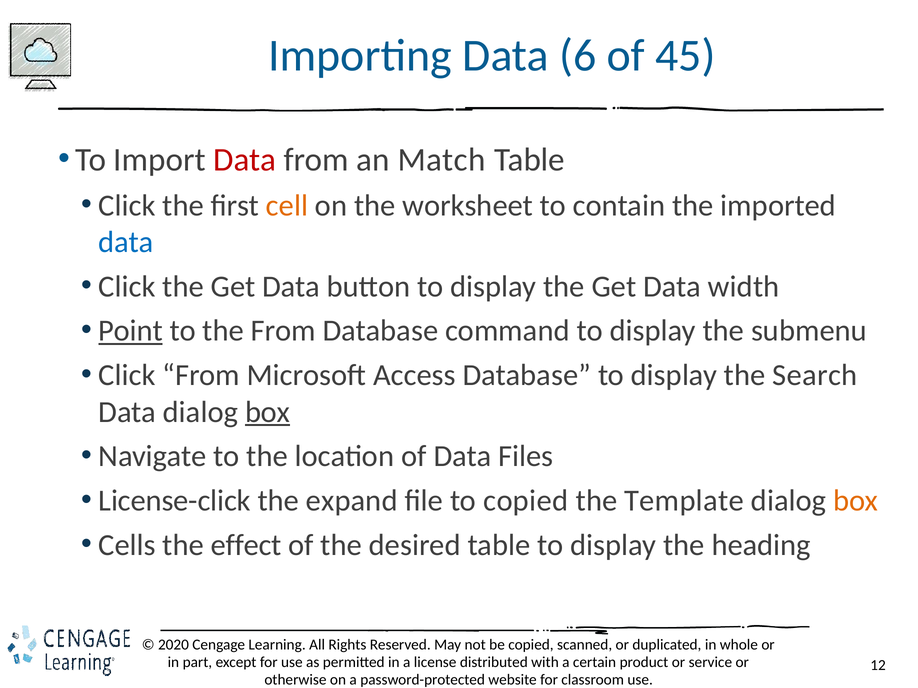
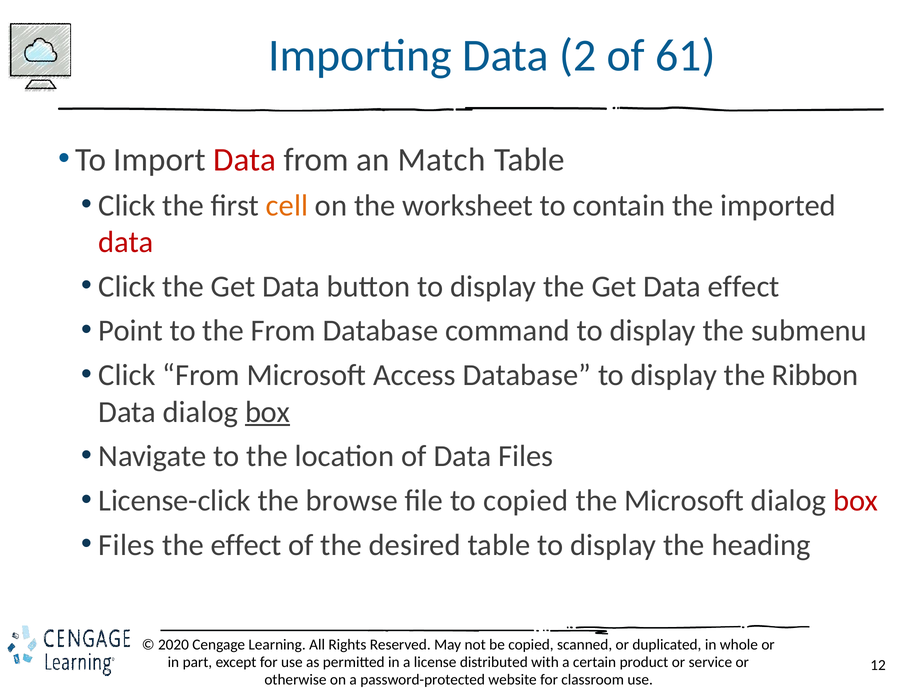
6: 6 -> 2
45: 45 -> 61
data at (126, 242) colour: blue -> red
Data width: width -> effect
Point underline: present -> none
Search: Search -> Ribbon
expand: expand -> browse
the Template: Template -> Microsoft
box at (856, 501) colour: orange -> red
Cells at (127, 545): Cells -> Files
